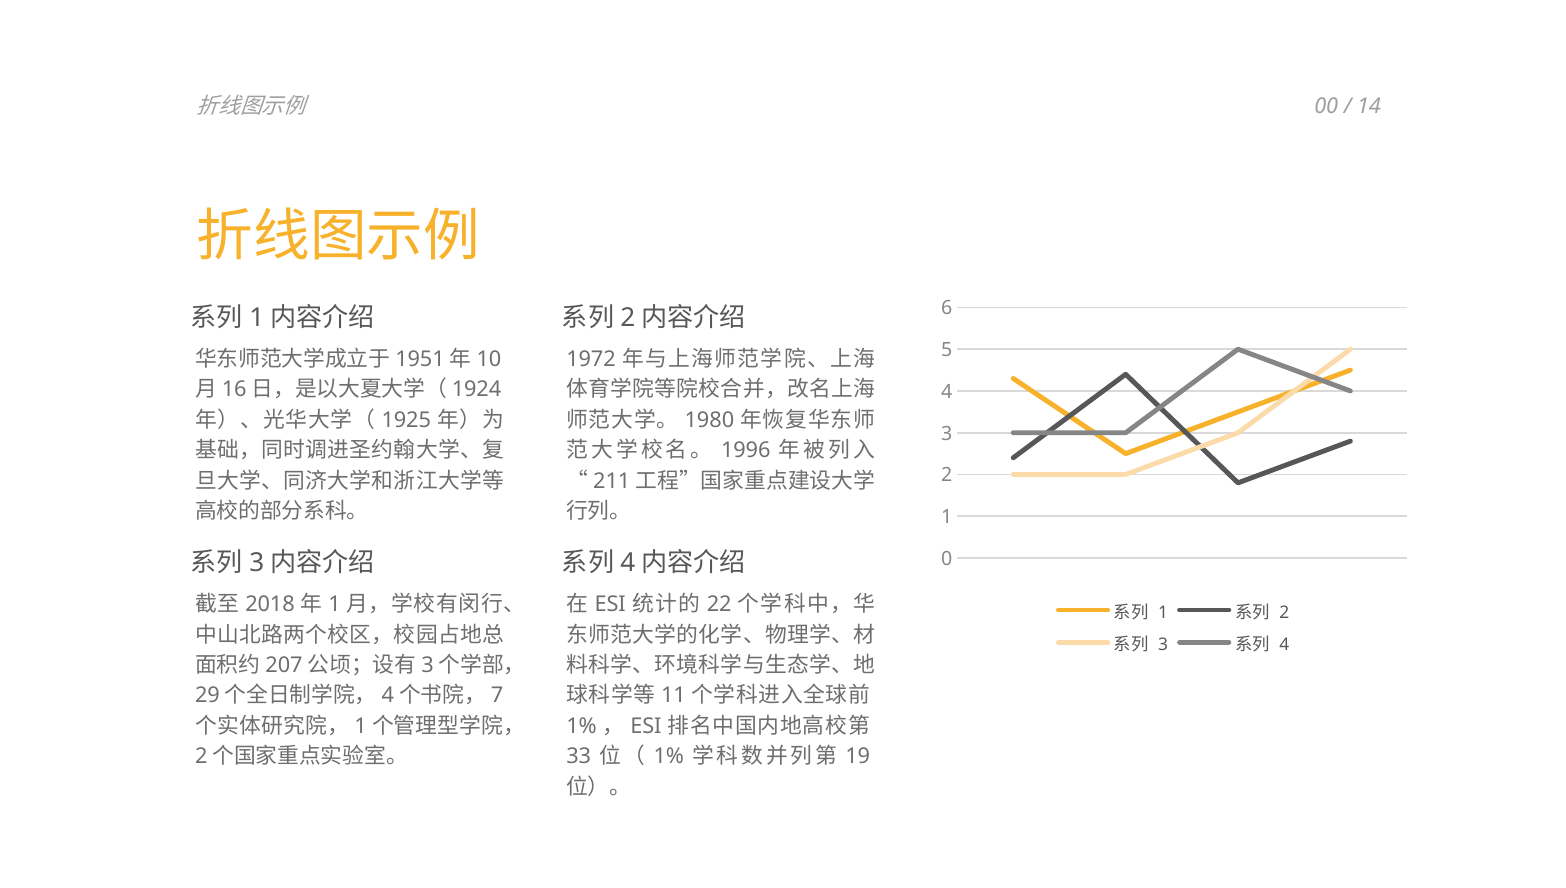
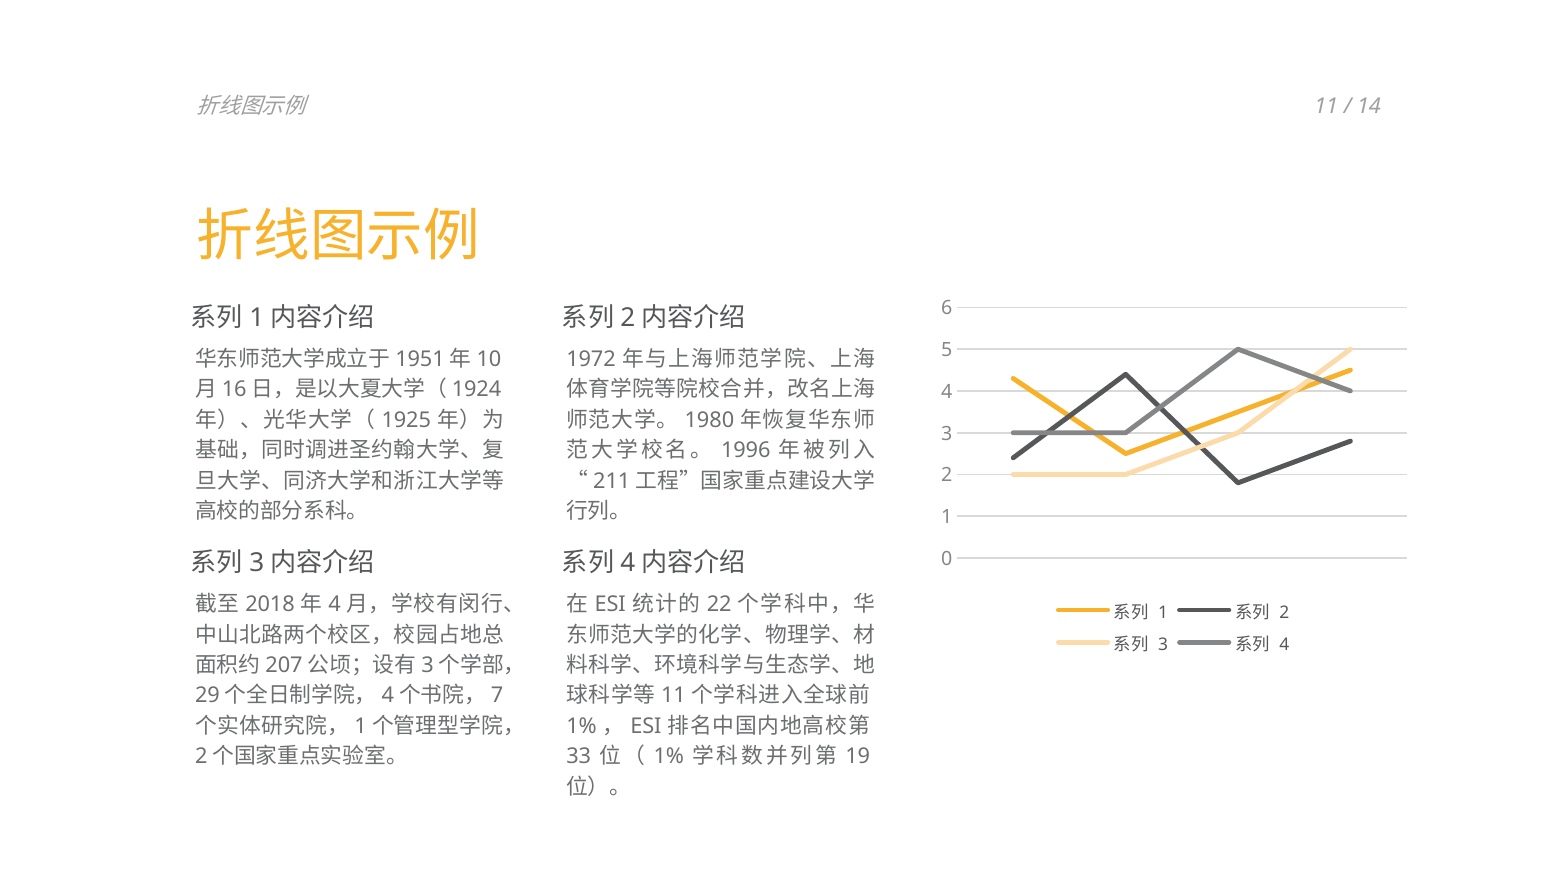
00 at (1326, 106): 00 -> 11
1 at (335, 604): 1 -> 4
